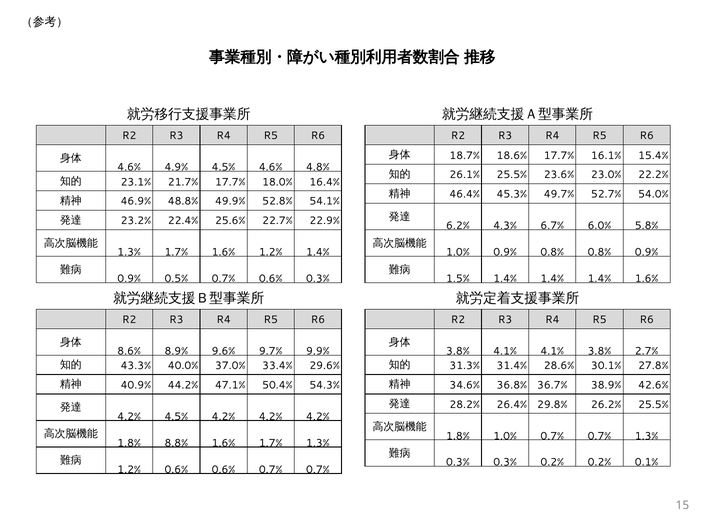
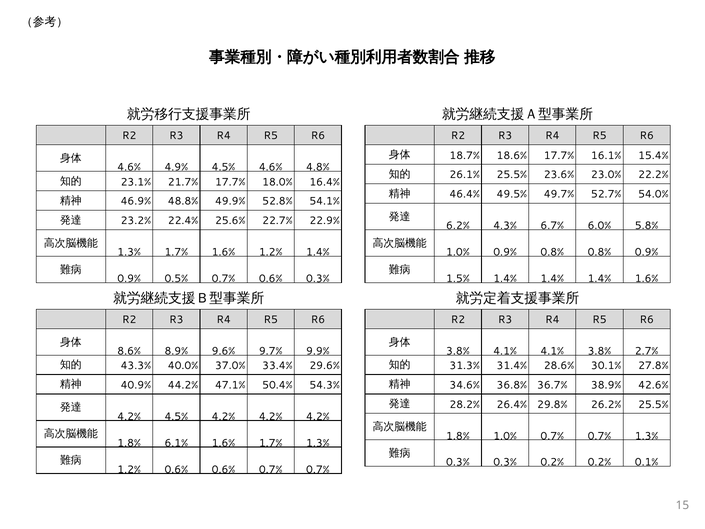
45.3%: 45.3% -> 49.5%
8.8%: 8.8% -> 6.1%
